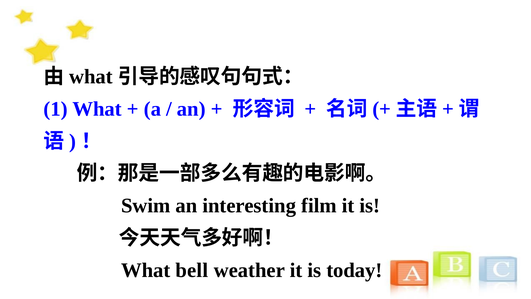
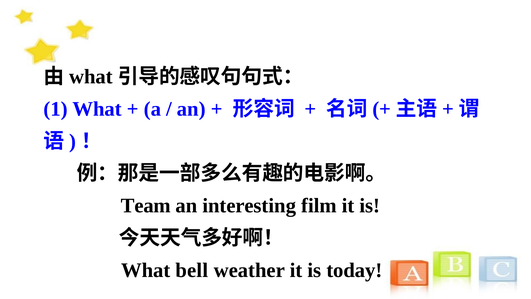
Swim: Swim -> Team
